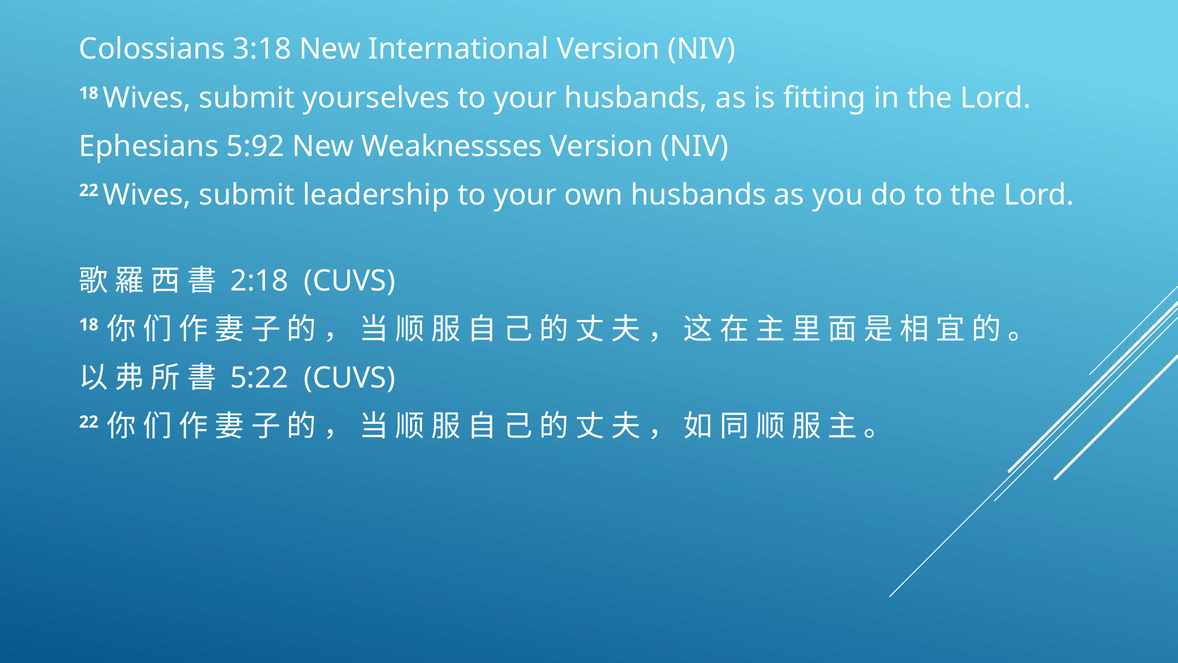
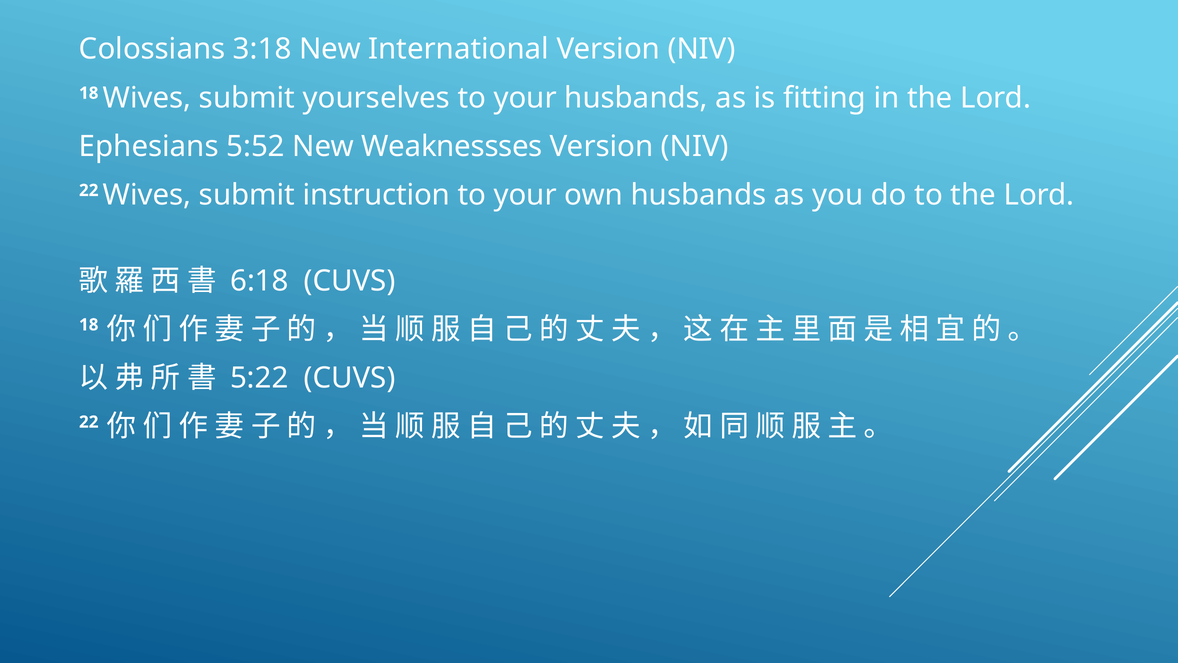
5:92: 5:92 -> 5:52
leadership: leadership -> instruction
2:18: 2:18 -> 6:18
